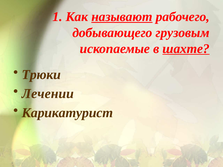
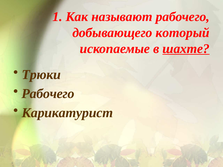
называют underline: present -> none
грузовым: грузовым -> который
Лечении at (48, 94): Лечении -> Рабочего
